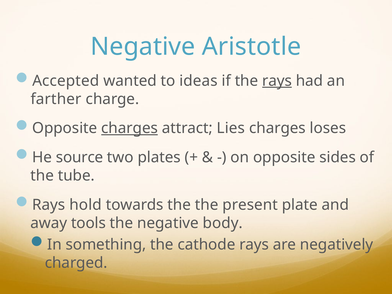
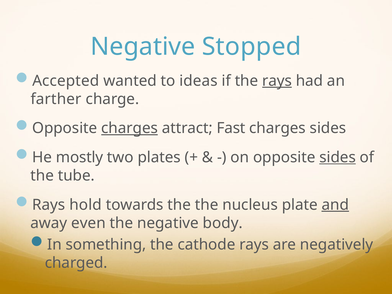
Aristotle: Aristotle -> Stopped
Lies: Lies -> Fast
charges loses: loses -> sides
source: source -> mostly
sides at (338, 157) underline: none -> present
present: present -> nucleus
and underline: none -> present
tools: tools -> even
